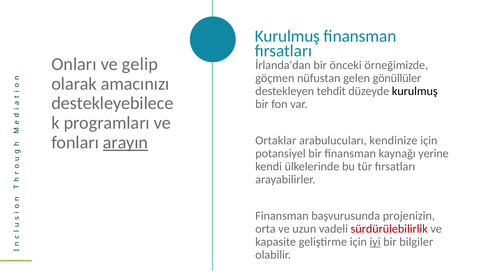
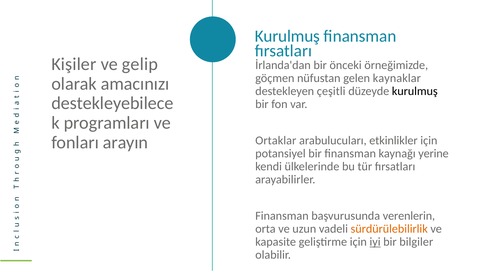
Onları: Onları -> Kişiler
gönüllüler: gönüllüler -> kaynaklar
tehdit: tehdit -> çeşitli
arayın underline: present -> none
kendinize: kendinize -> etkinlikler
projenizin: projenizin -> verenlerin
sürdürülebilirlik colour: red -> orange
